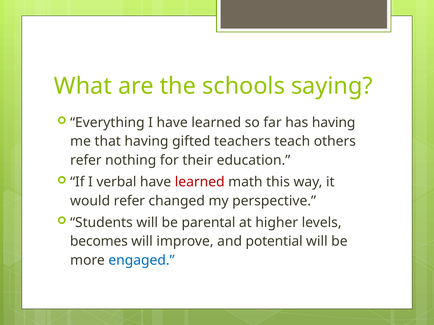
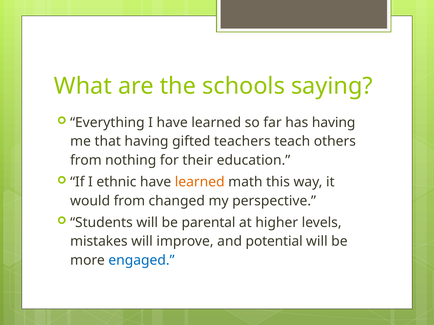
refer at (86, 160): refer -> from
verbal: verbal -> ethnic
learned at (200, 182) colour: red -> orange
would refer: refer -> from
becomes: becomes -> mistakes
